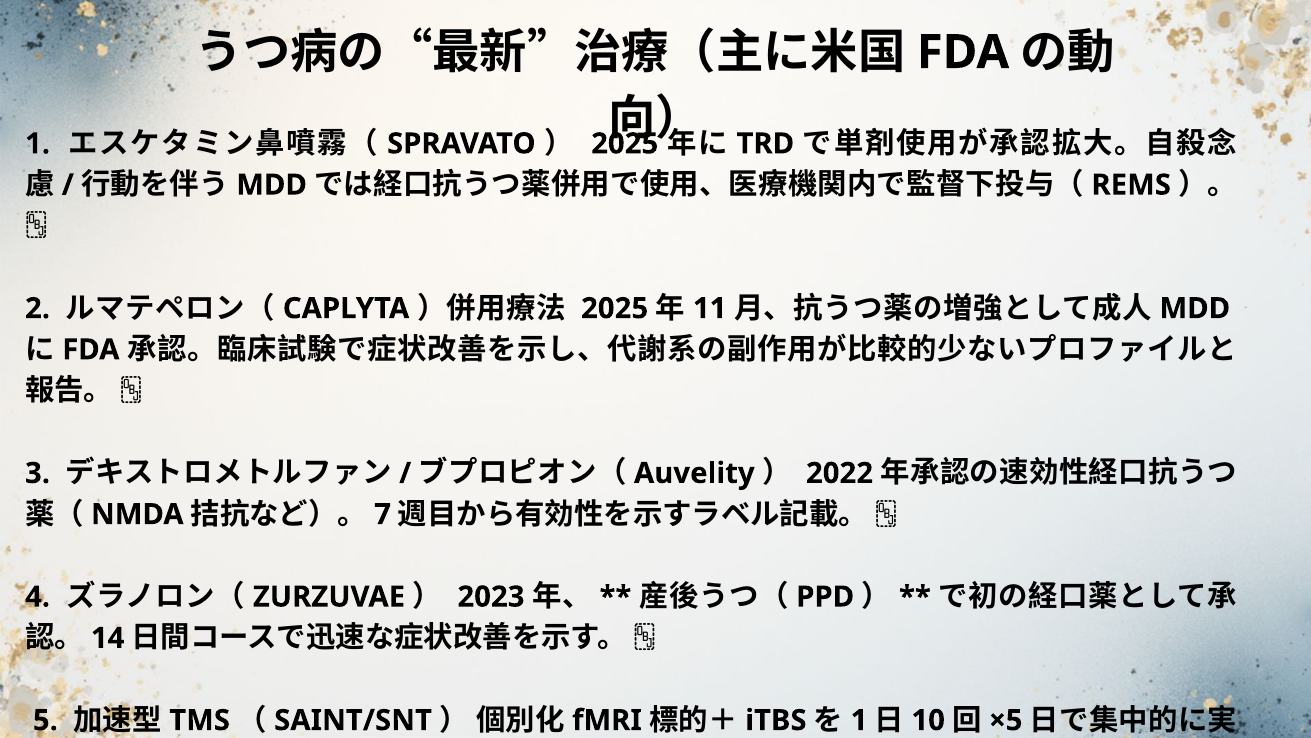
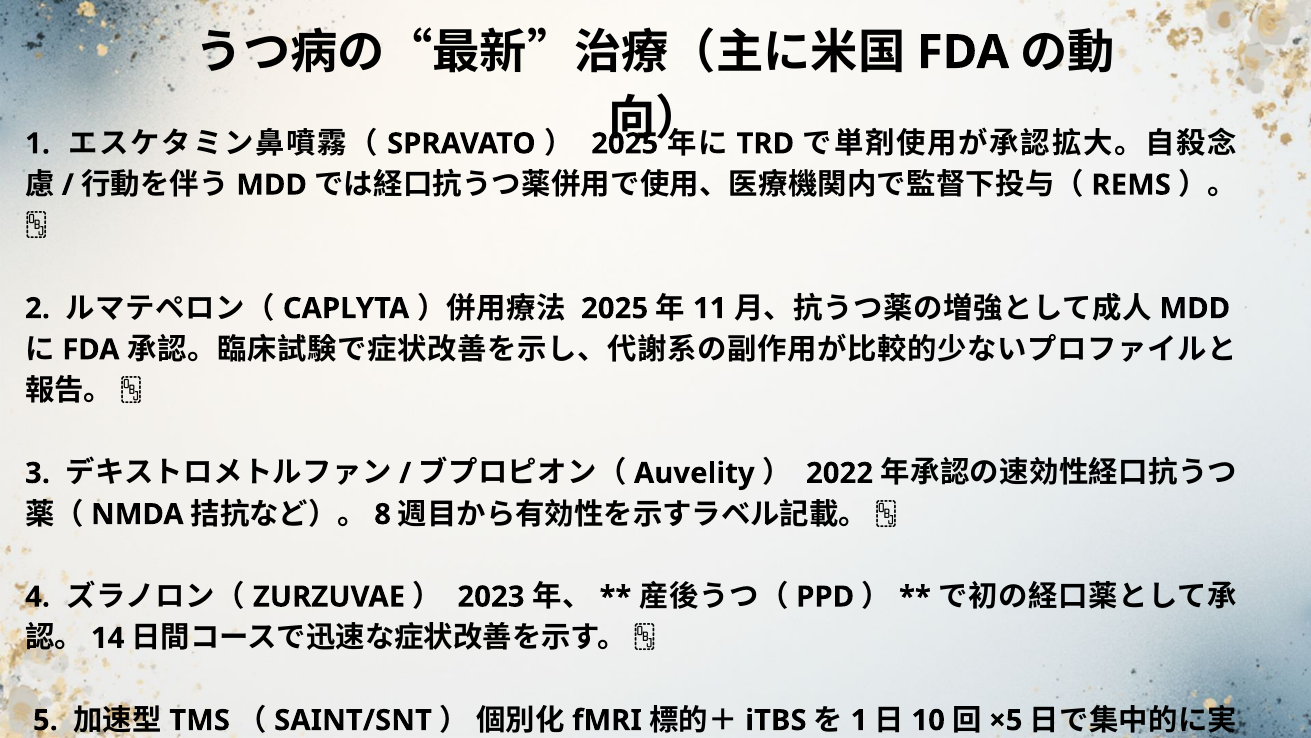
7: 7 -> 8
